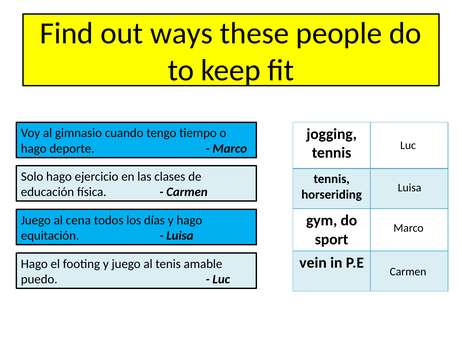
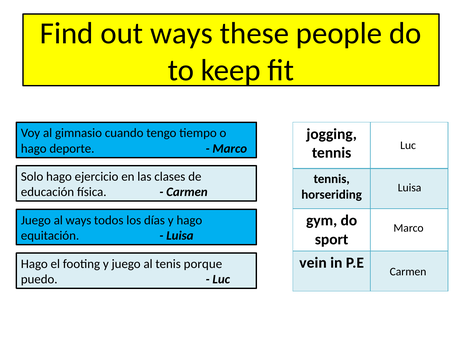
al cena: cena -> ways
amable: amable -> porque
